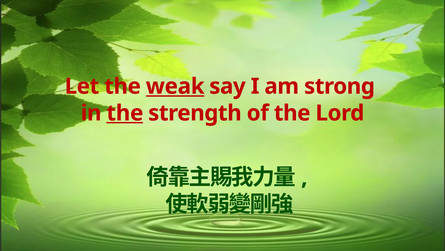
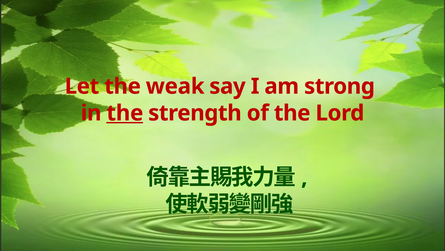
weak underline: present -> none
